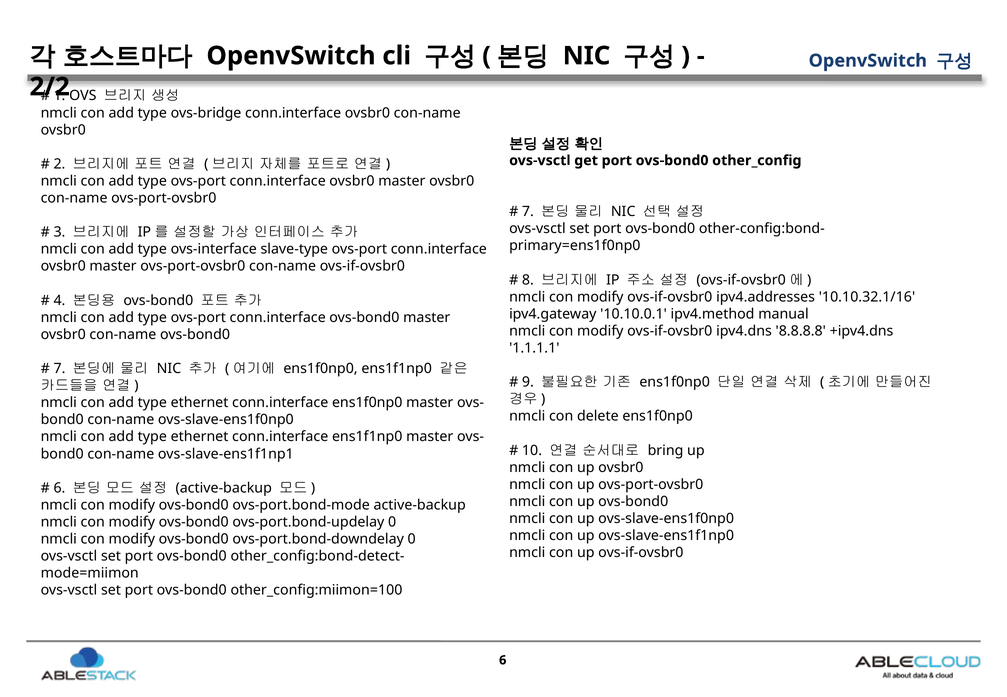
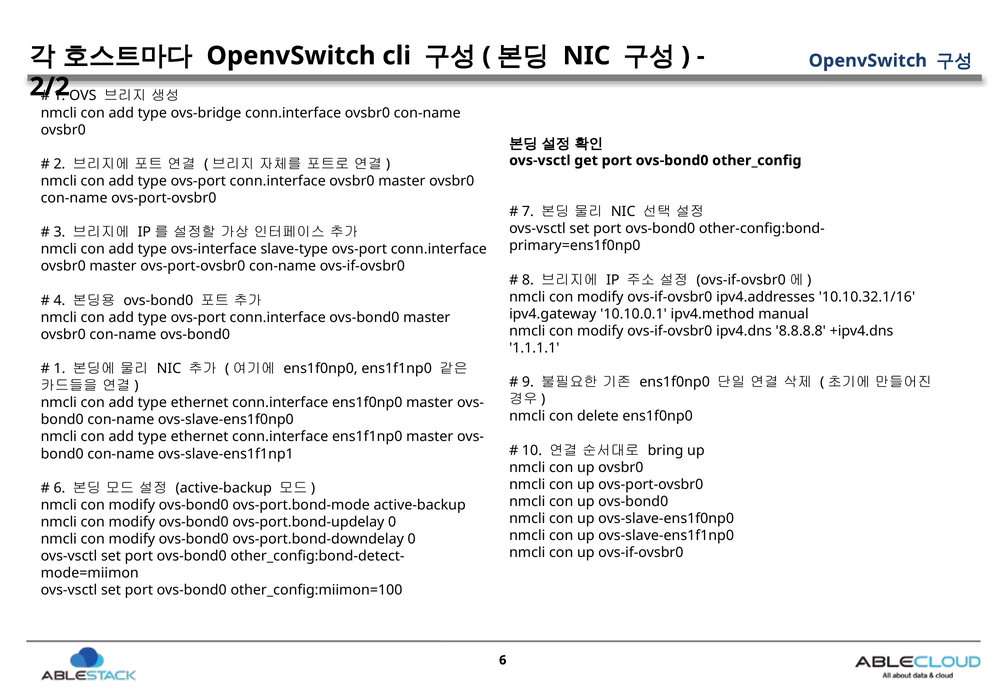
7 at (59, 369): 7 -> 1
